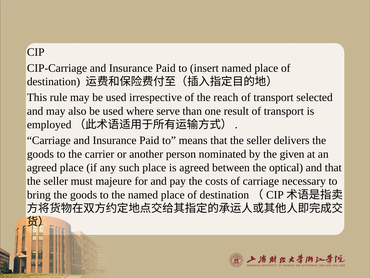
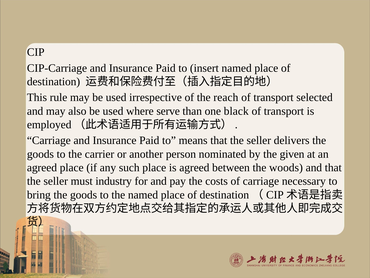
result: result -> black
optical: optical -> woods
majeure: majeure -> industry
